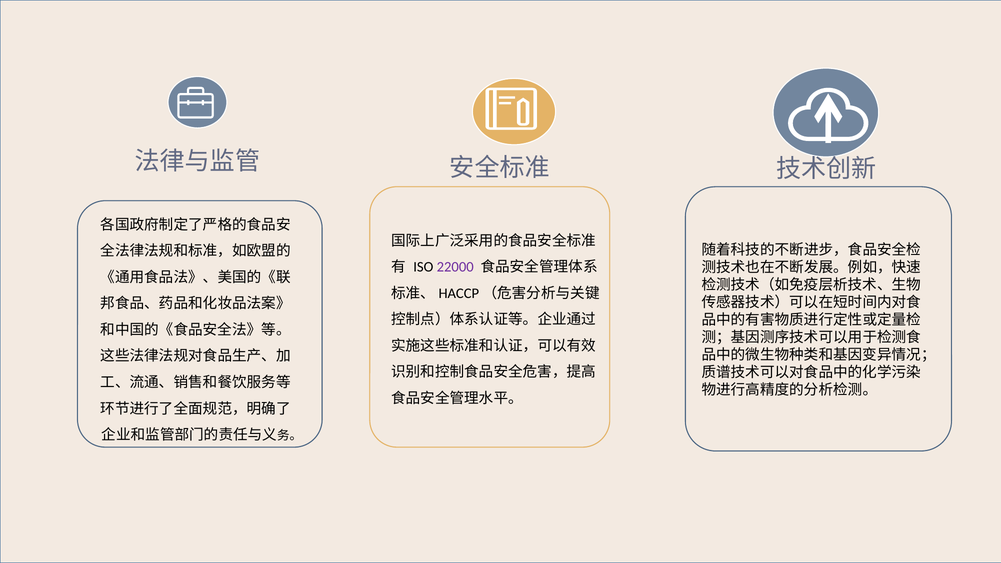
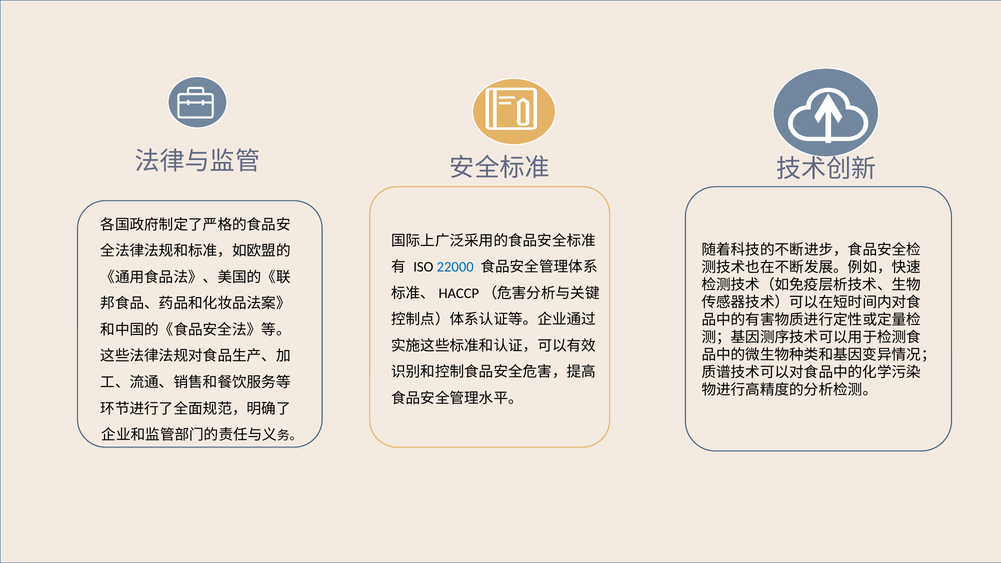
22000 colour: purple -> blue
